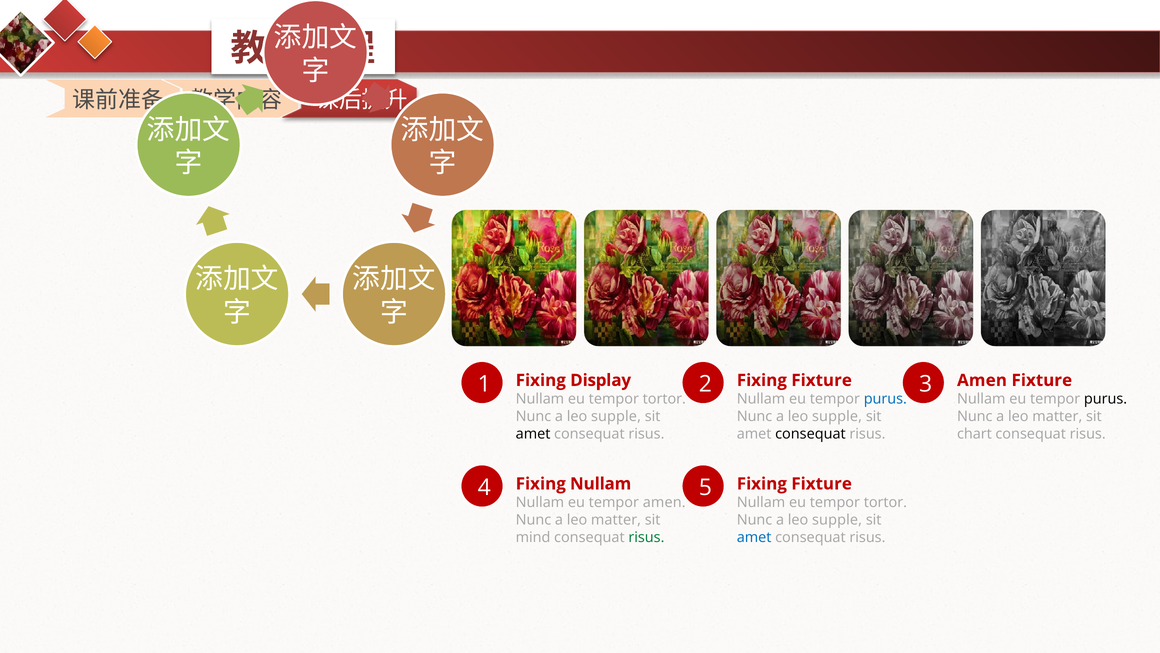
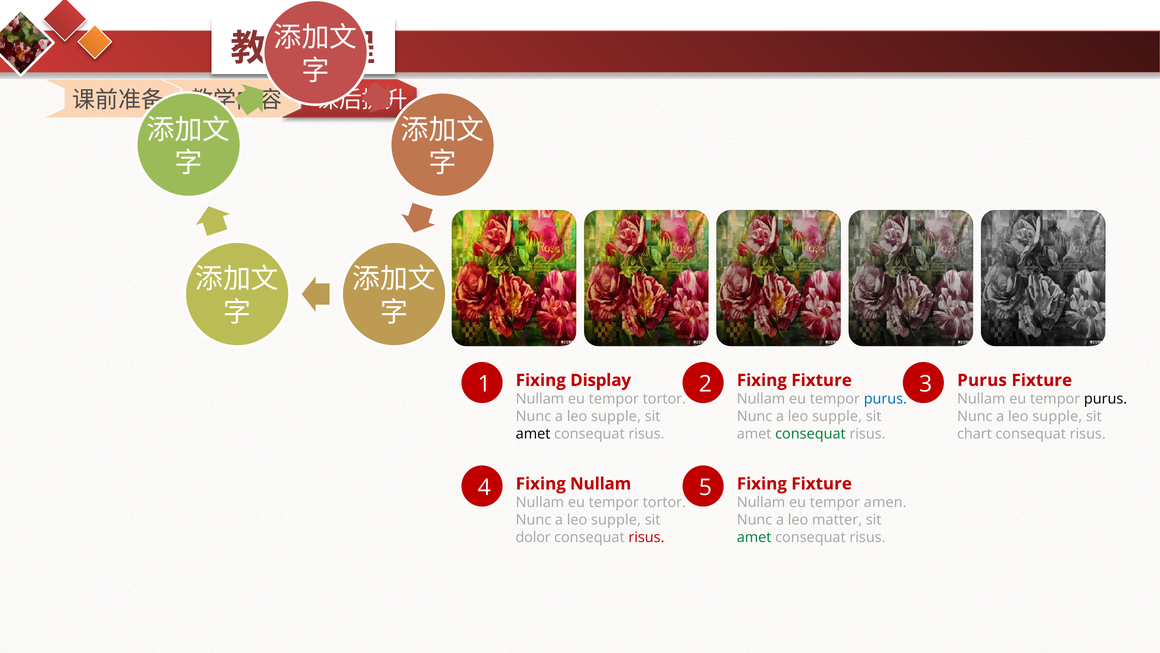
2 Amen: Amen -> Purus
matter at (1057, 416): matter -> supple
consequat at (810, 434) colour: black -> green
amen at (664, 502): amen -> tortor
tortor at (885, 502): tortor -> amen
matter at (616, 520): matter -> supple
supple at (837, 520): supple -> matter
mind: mind -> dolor
risus at (646, 537) colour: green -> red
amet at (754, 537) colour: blue -> green
